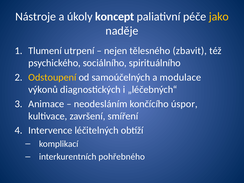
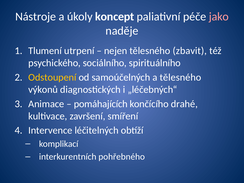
jako colour: yellow -> pink
a modulace: modulace -> tělesného
neodesláním: neodesláním -> pomáhajících
úspor: úspor -> drahé
